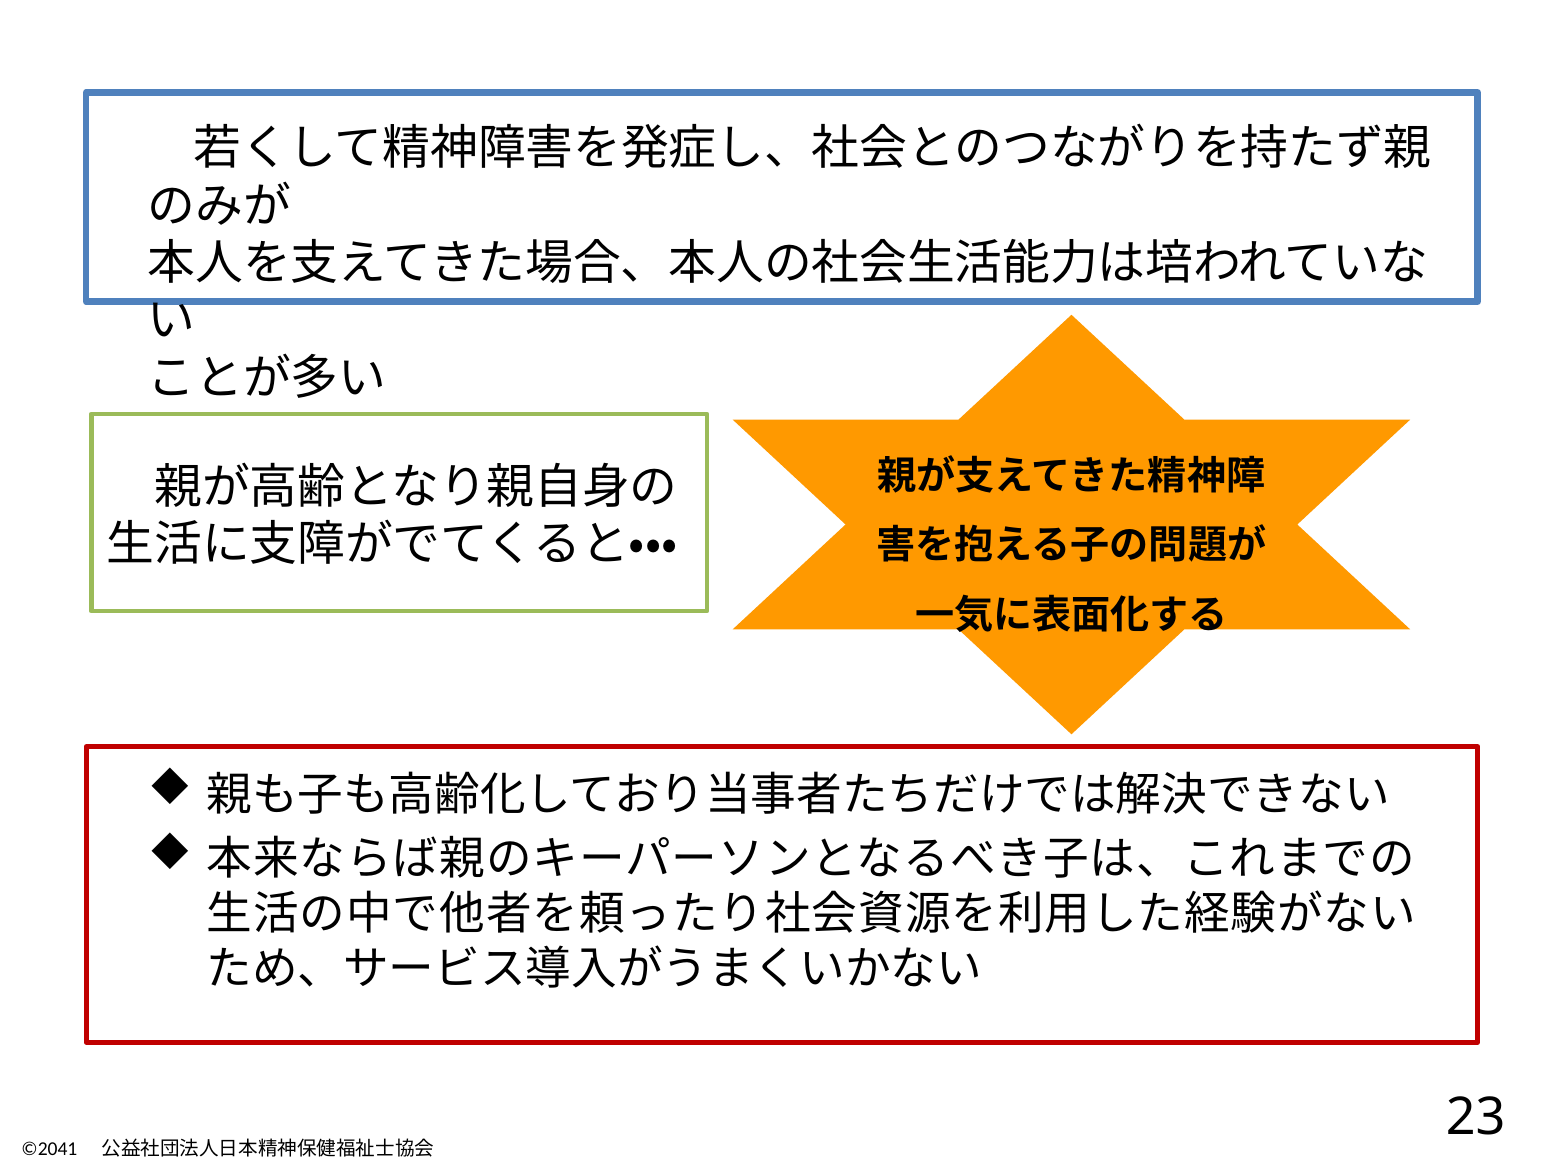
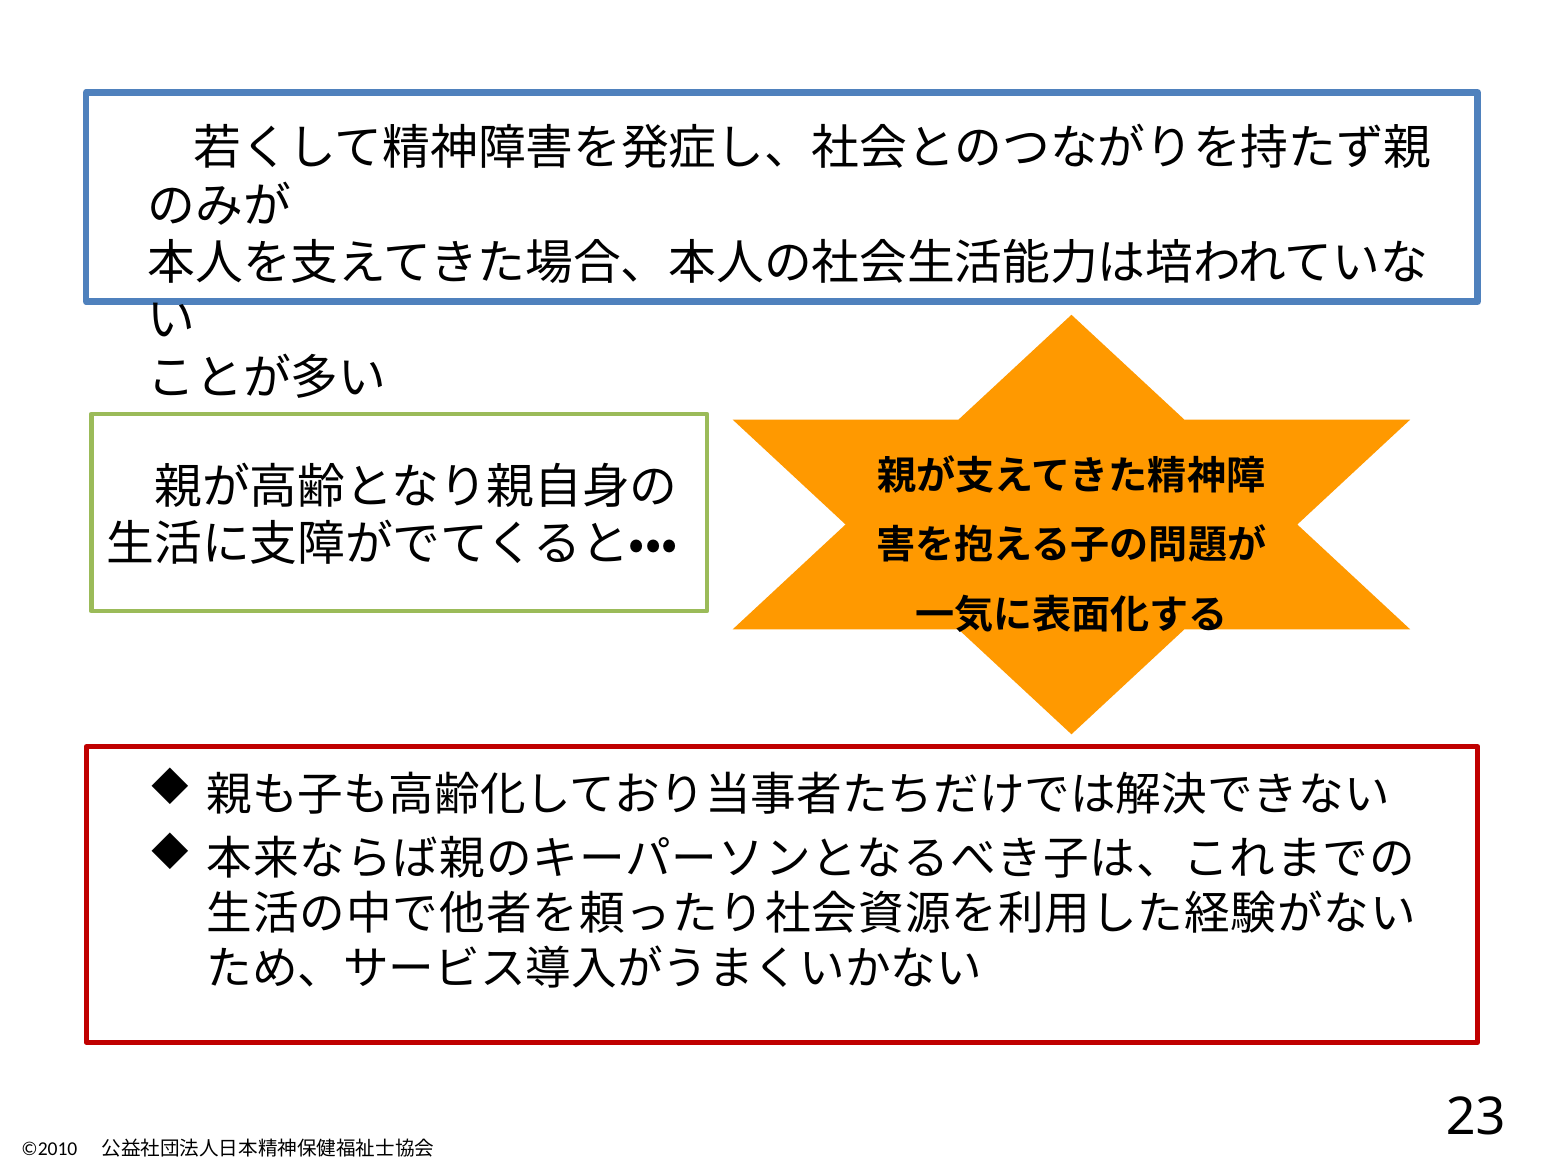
©2041: ©2041 -> ©2010
